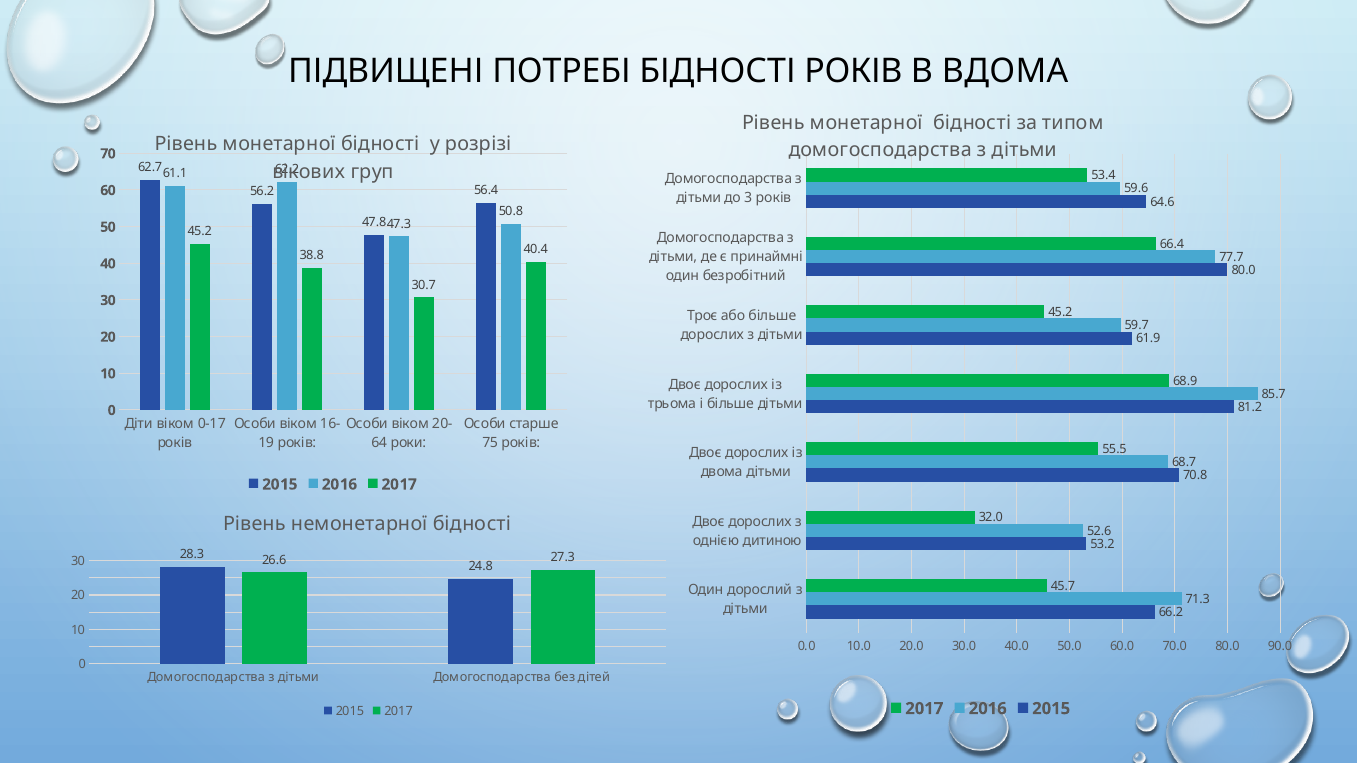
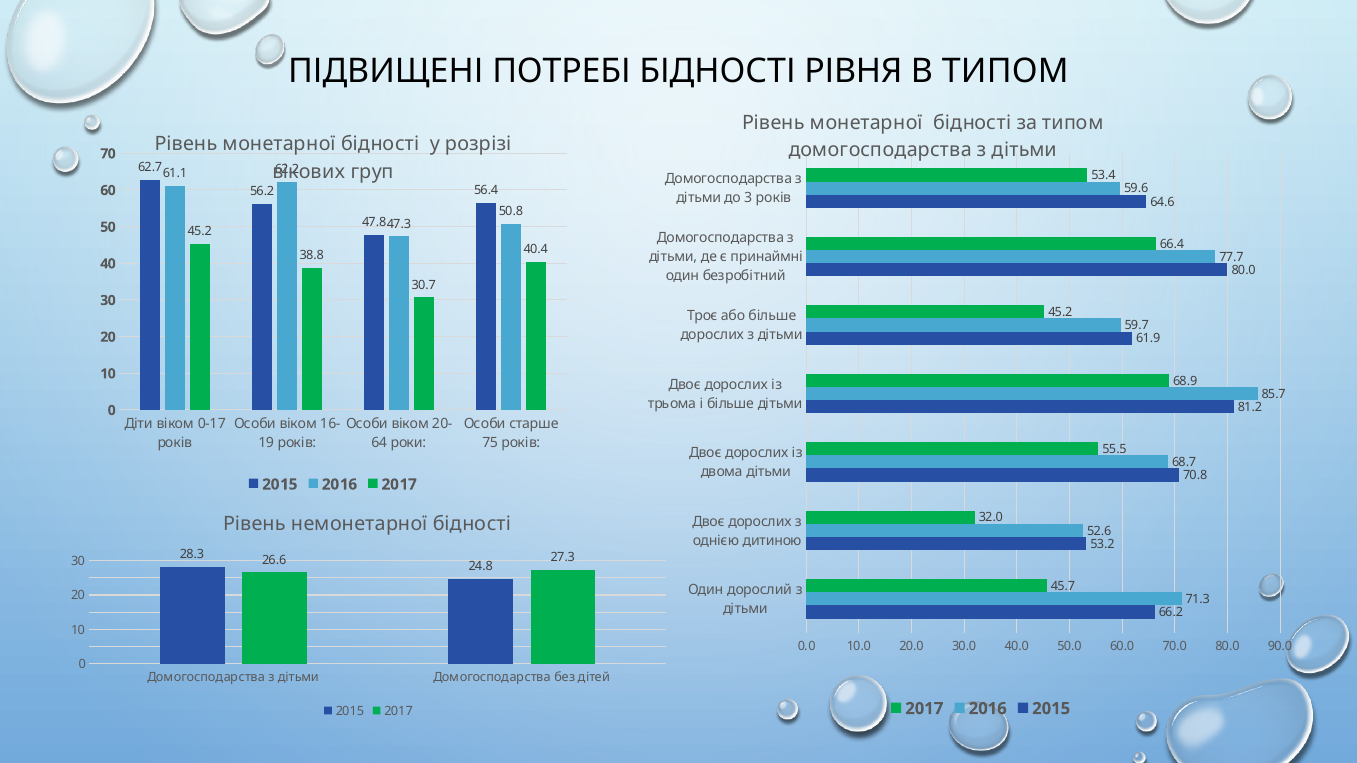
БІДНОСТІ РОКІВ: РОКІВ -> РІВНЯ
В ВДОМА: ВДОМА -> ТИПОМ
